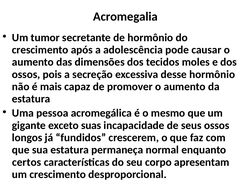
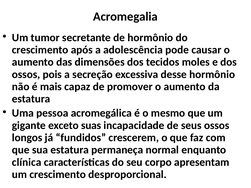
certos: certos -> clínica
